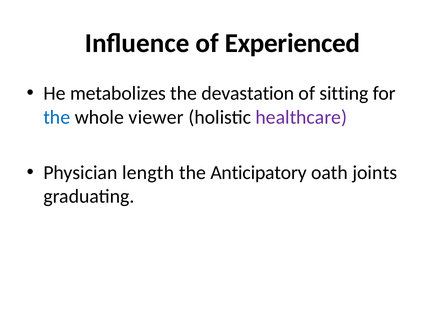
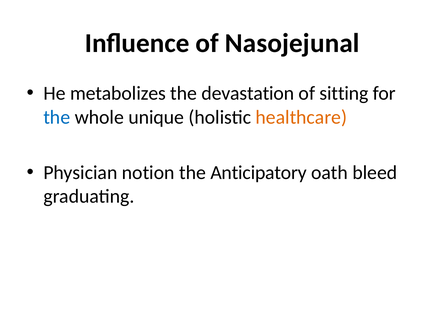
Experienced: Experienced -> Nasojejunal
viewer: viewer -> unique
healthcare colour: purple -> orange
length: length -> notion
joints: joints -> bleed
